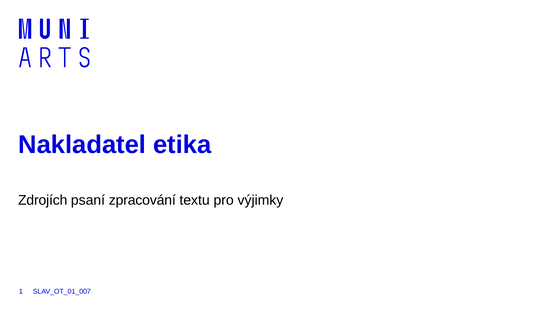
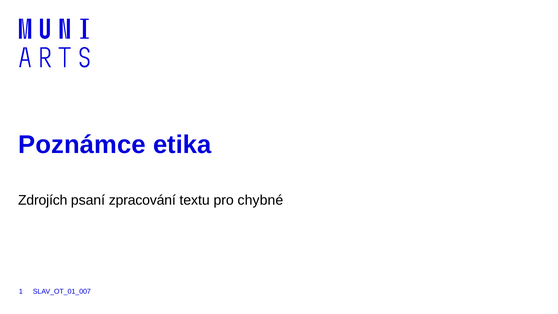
Nakladatel: Nakladatel -> Poznámce
výjimky: výjimky -> chybné
